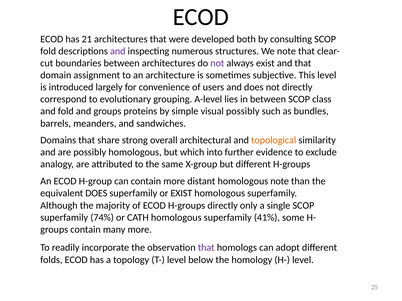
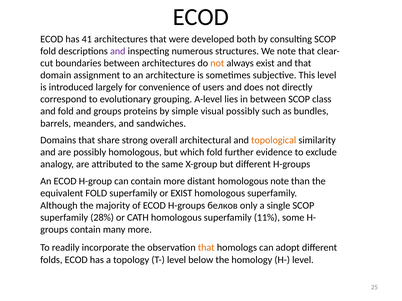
21: 21 -> 41
not at (217, 63) colour: purple -> orange
which into: into -> fold
equivalent DOES: DOES -> FOLD
H-groups directly: directly -> белков
74%: 74% -> 28%
41%: 41% -> 11%
that at (206, 248) colour: purple -> orange
